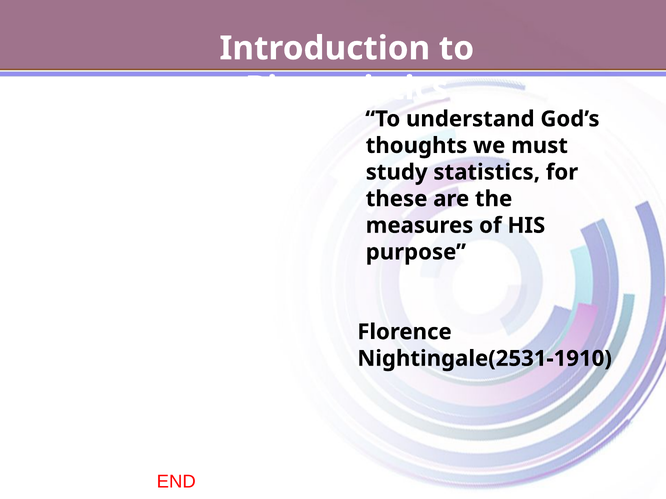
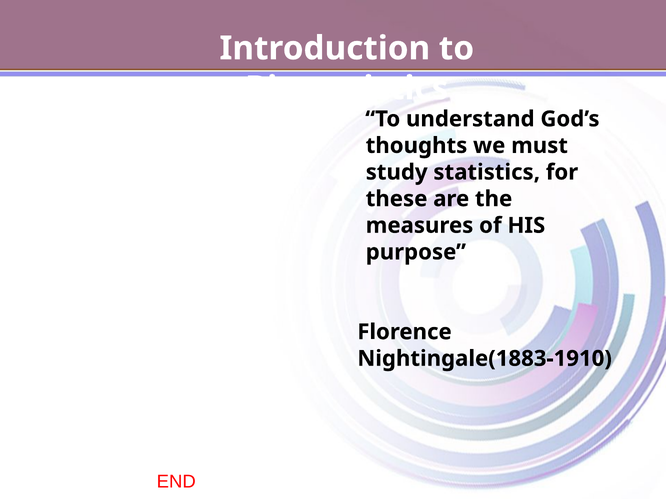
Nightingale(2531-1910: Nightingale(2531-1910 -> Nightingale(1883-1910
